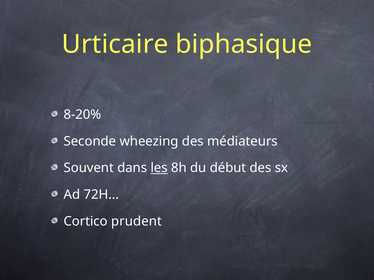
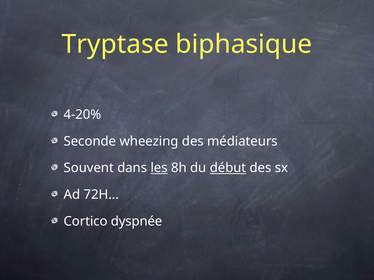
Urticaire: Urticaire -> Tryptase
8-20%: 8-20% -> 4-20%
début underline: none -> present
prudent: prudent -> dyspnée
